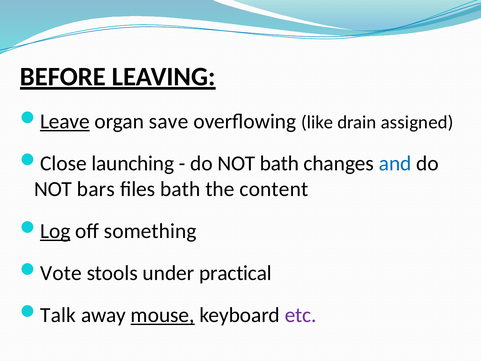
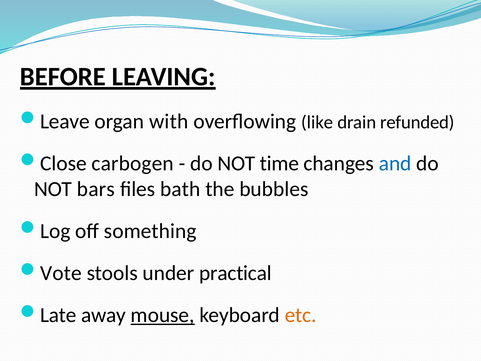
Leave underline: present -> none
save: save -> with
assigned: assigned -> refunded
launching: launching -> carbogen
NOT bath: bath -> time
content: content -> bubbles
Log underline: present -> none
Talk: Talk -> Late
etc colour: purple -> orange
